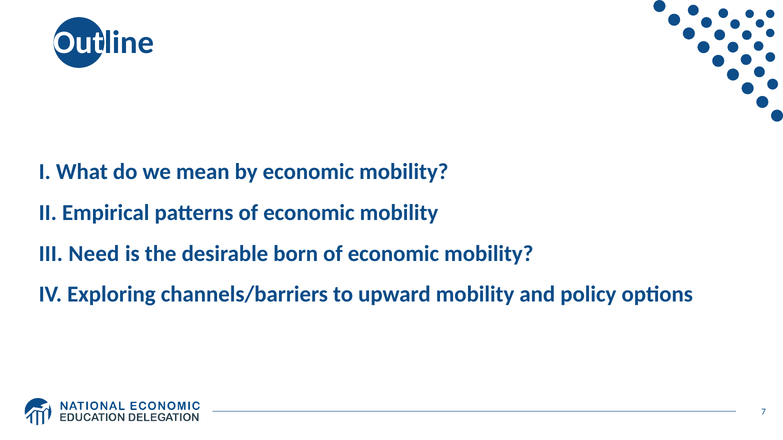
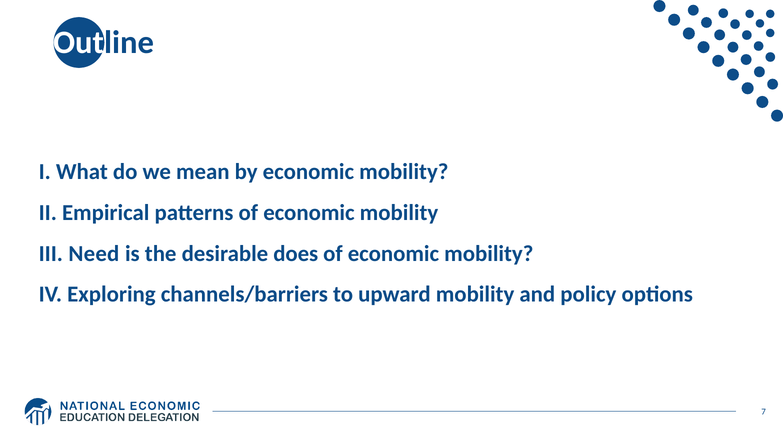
born: born -> does
